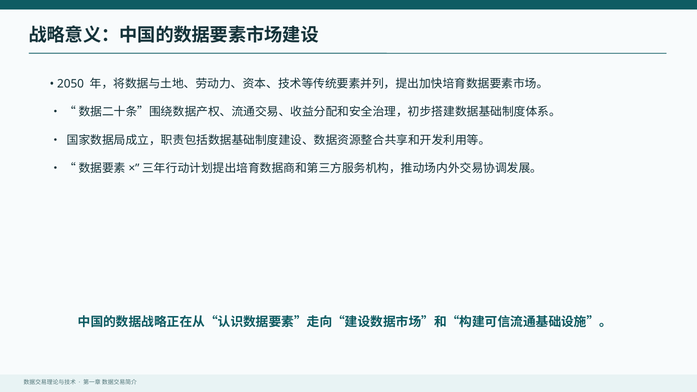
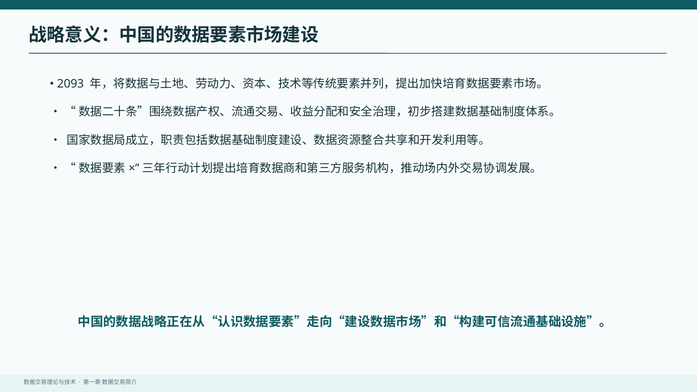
2050: 2050 -> 2093
